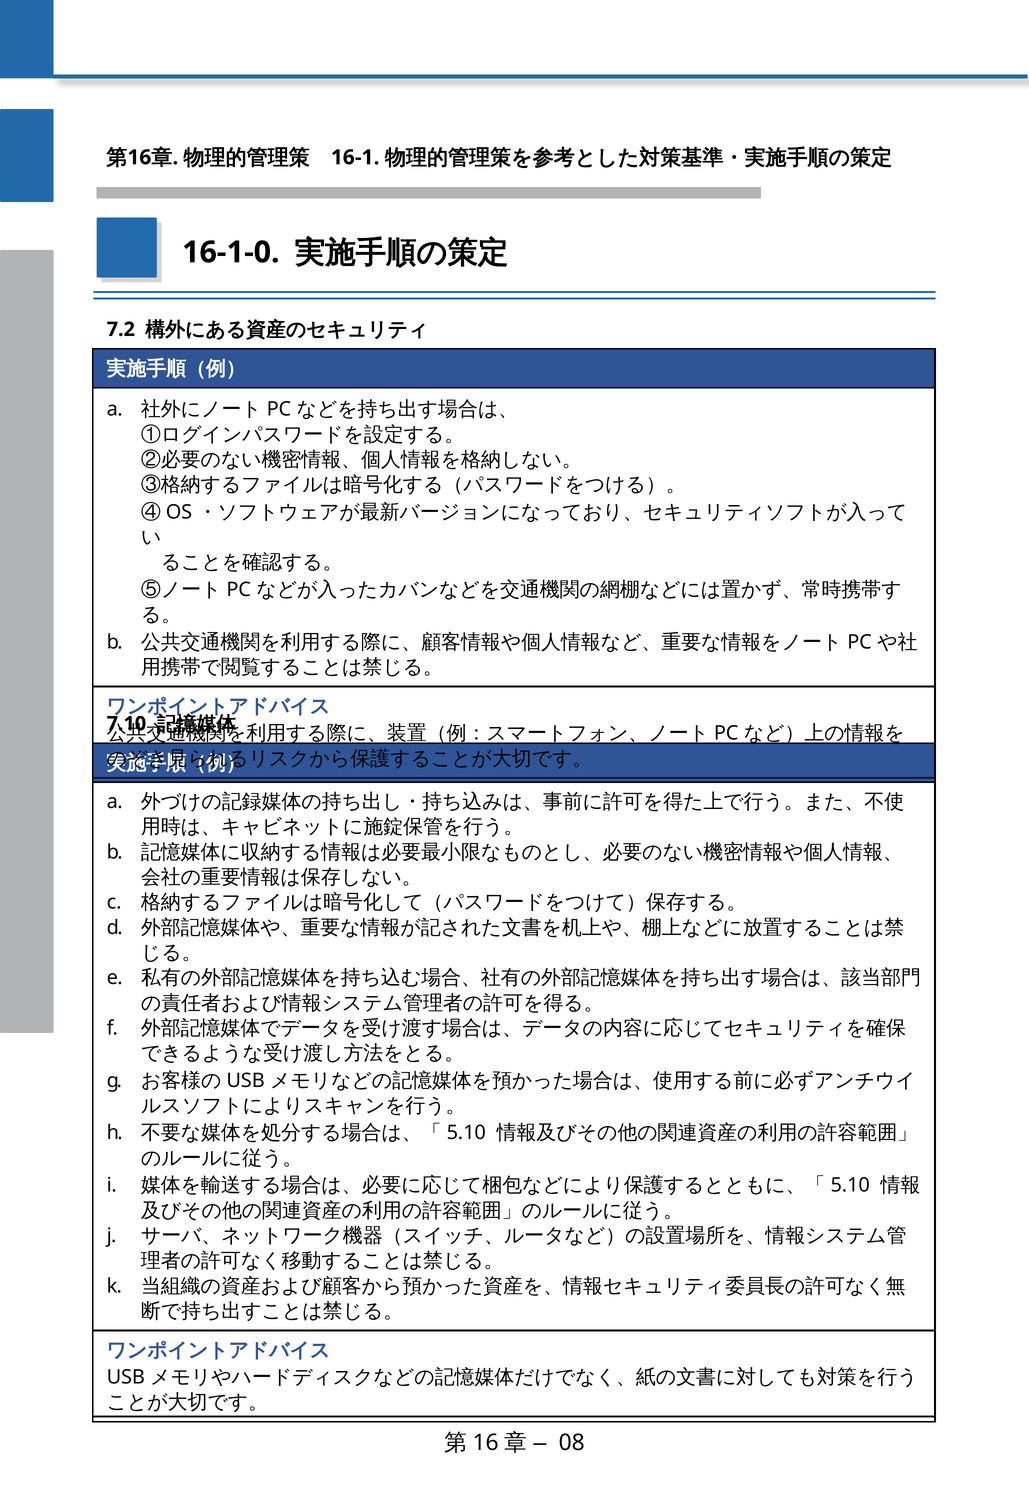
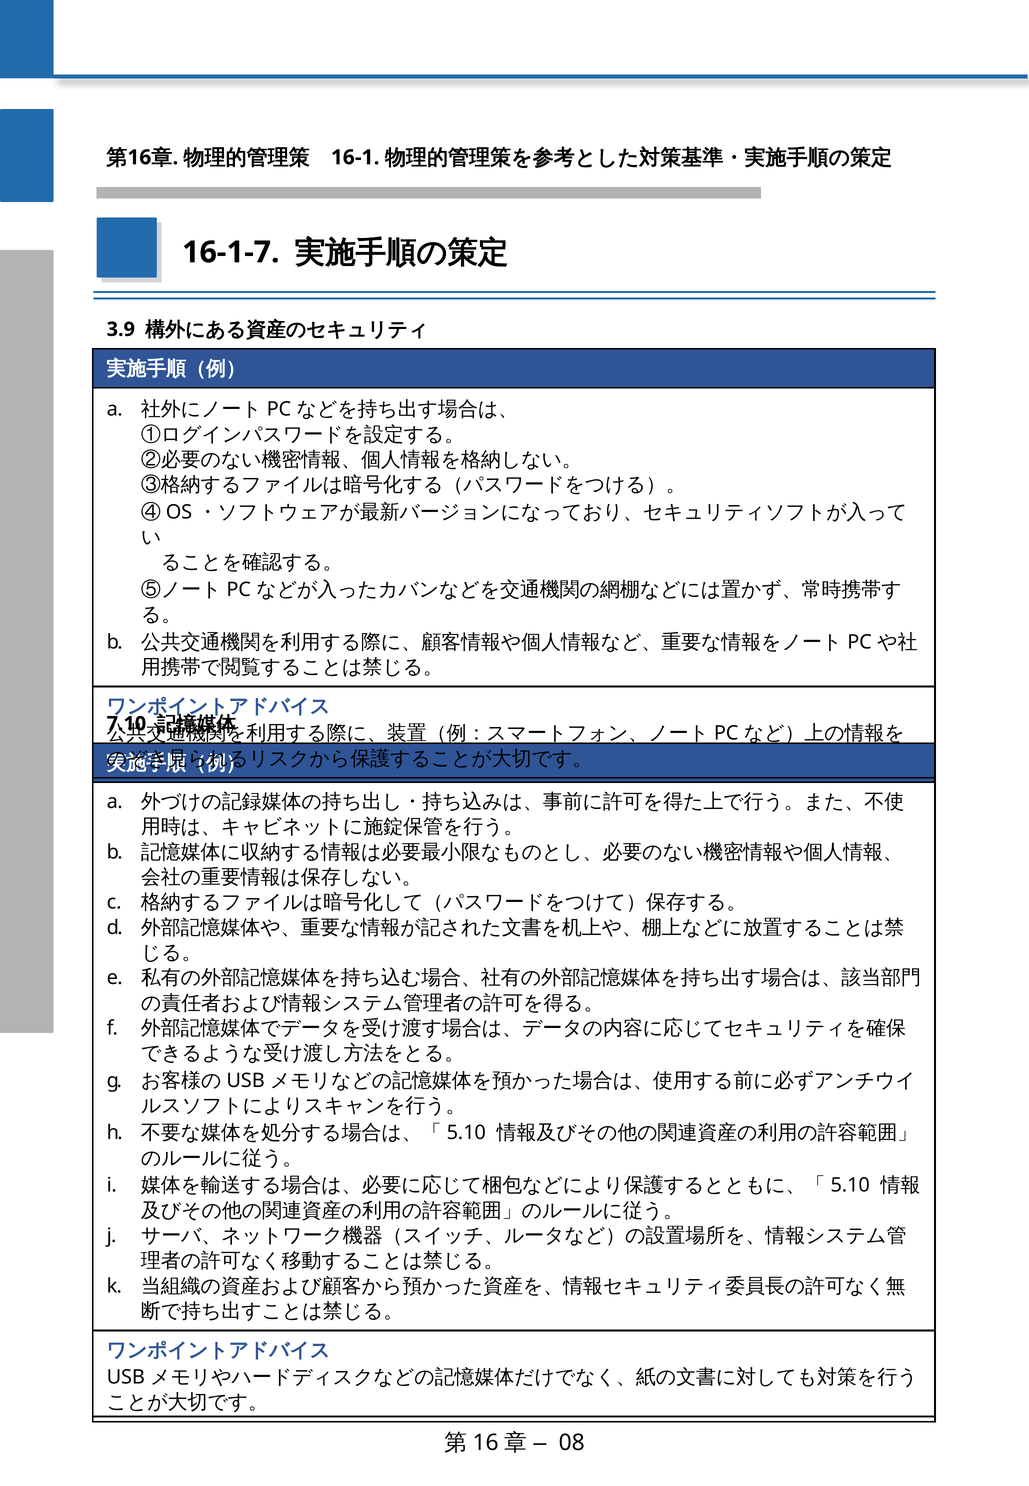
16-1-0: 16-1-0 -> 16-1-7
7.2: 7.2 -> 3.9
